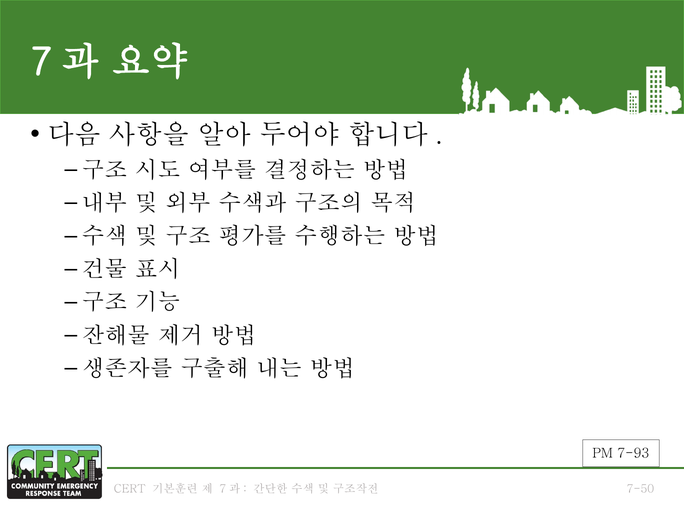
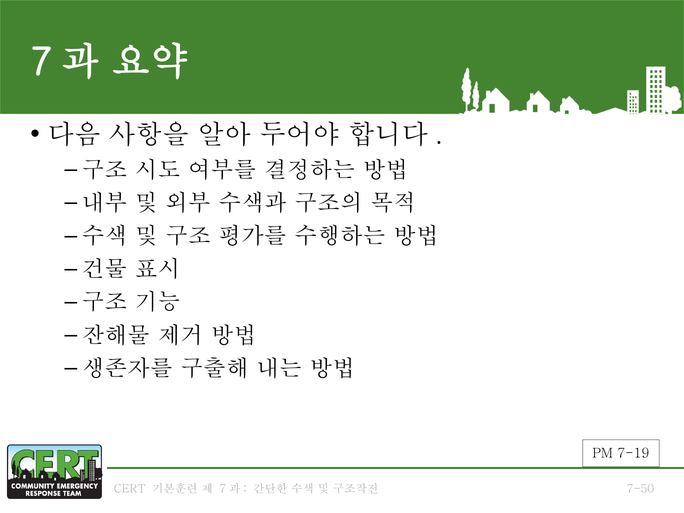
7-93: 7-93 -> 7-19
